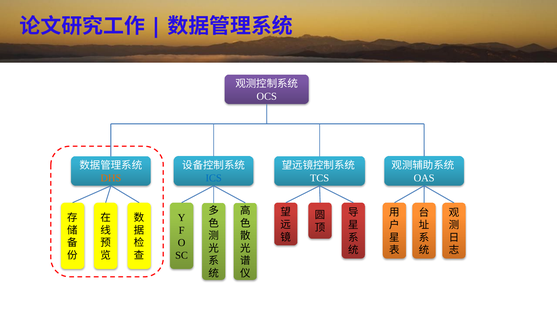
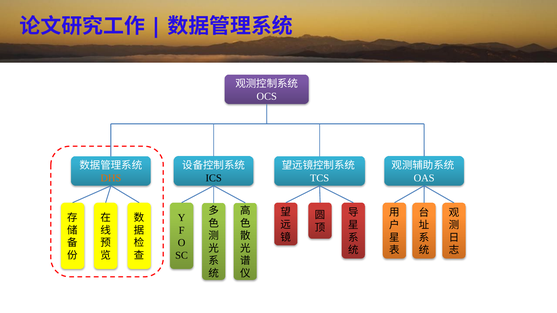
ICS colour: blue -> black
